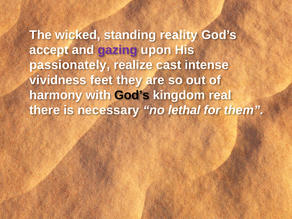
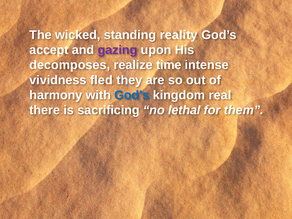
passionately: passionately -> decomposes
cast: cast -> time
feet: feet -> fled
God’s at (132, 95) colour: black -> blue
necessary: necessary -> sacrificing
